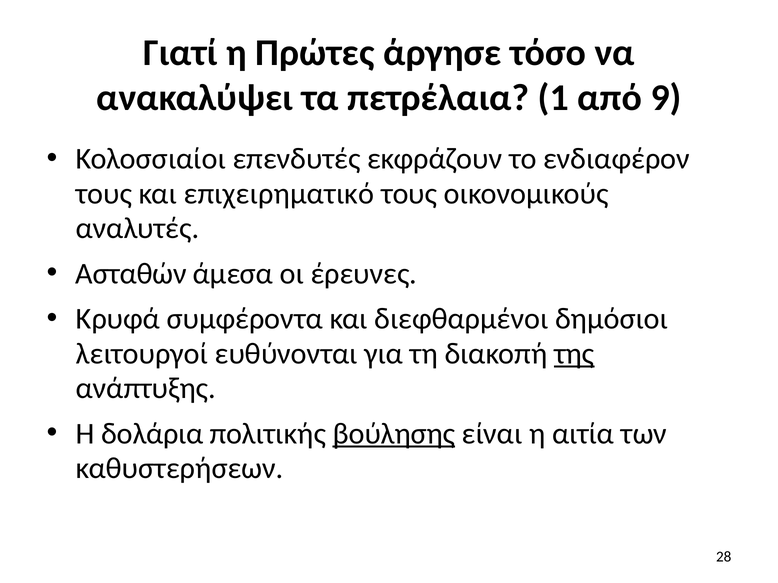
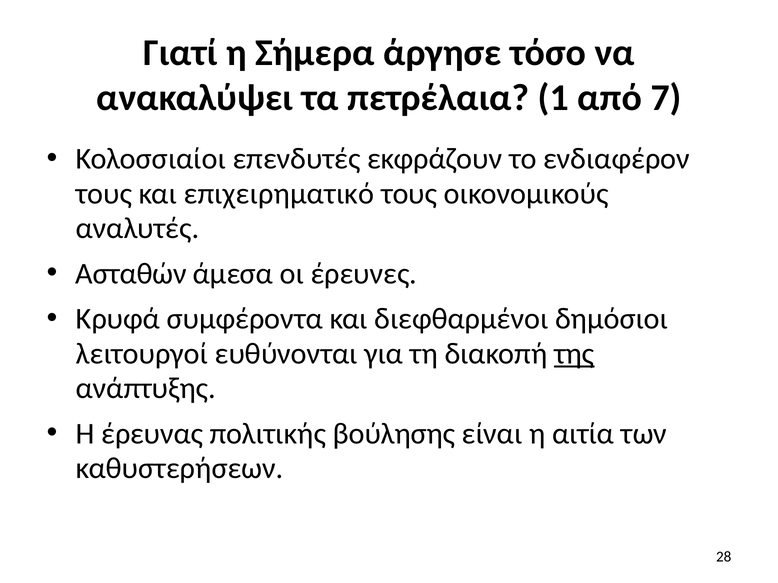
Πρώτες: Πρώτες -> Σήμερα
9: 9 -> 7
δολάρια: δολάρια -> έρευνας
βούλησης underline: present -> none
